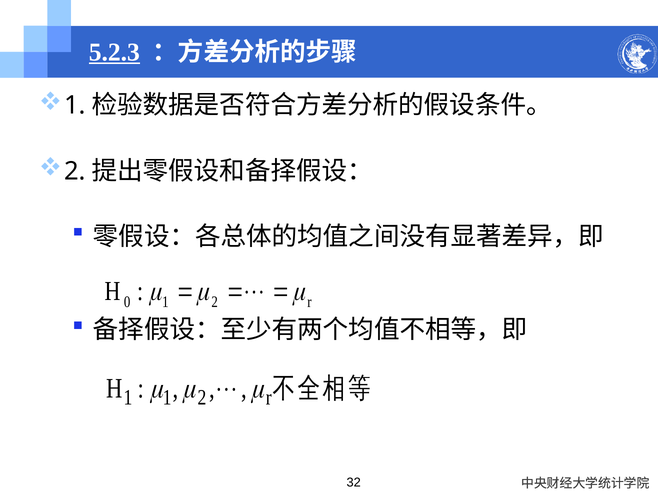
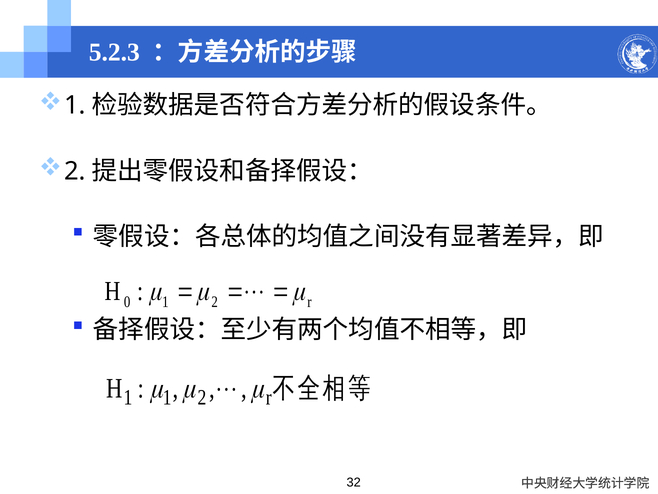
5.2.3 underline: present -> none
